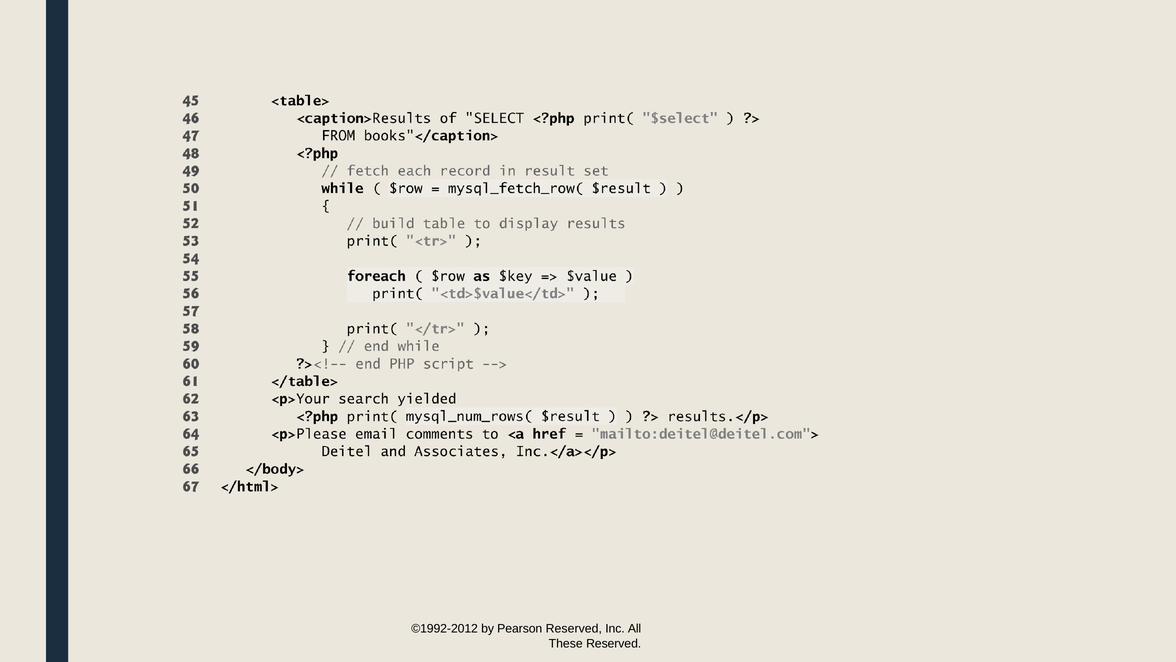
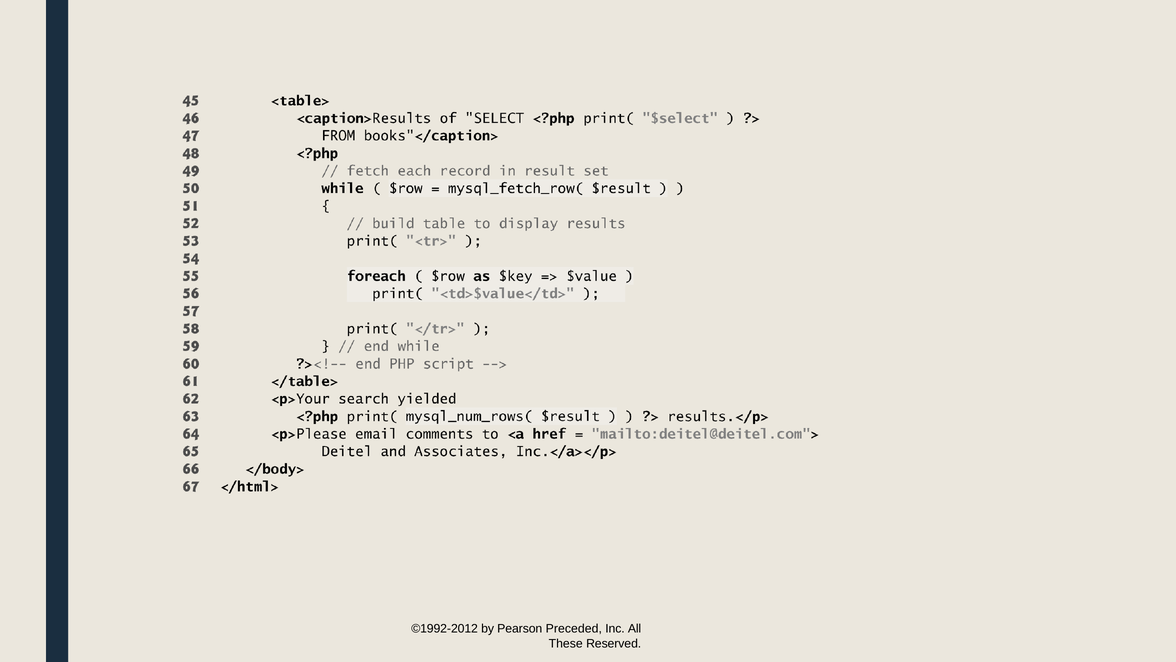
Pearson Reserved: Reserved -> Preceded
